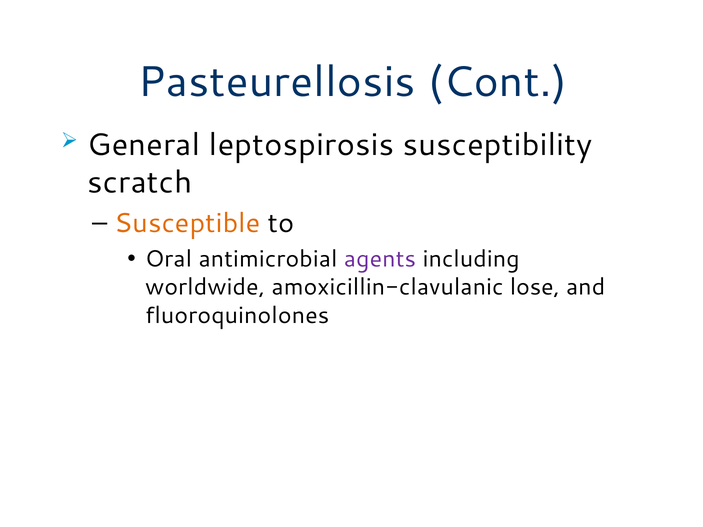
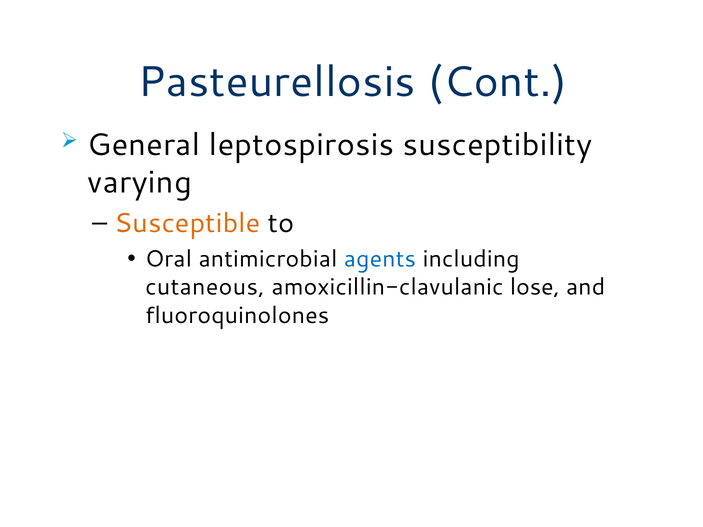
scratch: scratch -> varying
agents colour: purple -> blue
worldwide: worldwide -> cutaneous
